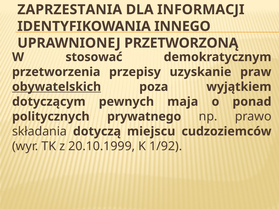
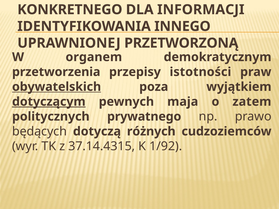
ZAPRZESTANIA: ZAPRZESTANIA -> KONKRETNEGO
stosować: stosować -> organem
uzyskanie: uzyskanie -> istotności
dotyczącym underline: none -> present
ponad: ponad -> zatem
składania: składania -> będących
miejscu: miejscu -> różnych
20.10.1999: 20.10.1999 -> 37.14.4315
